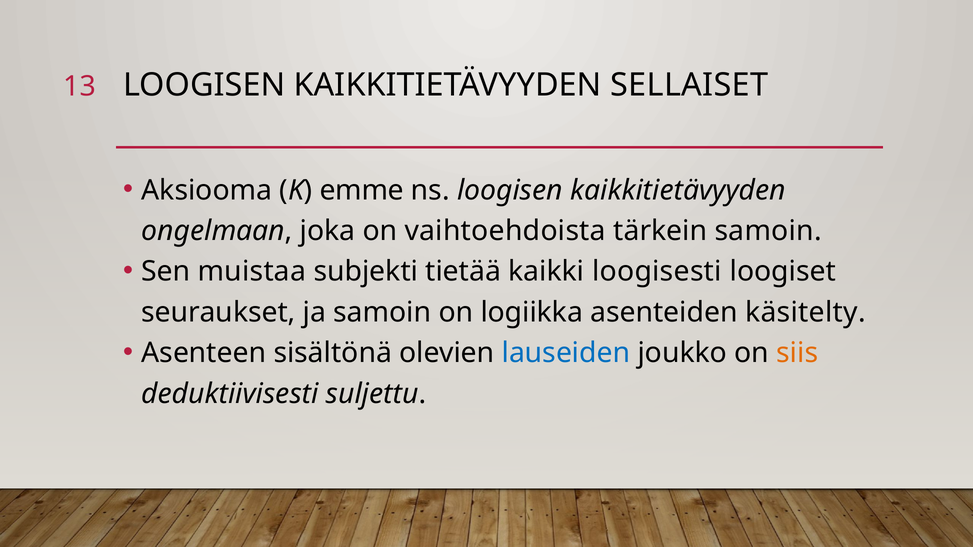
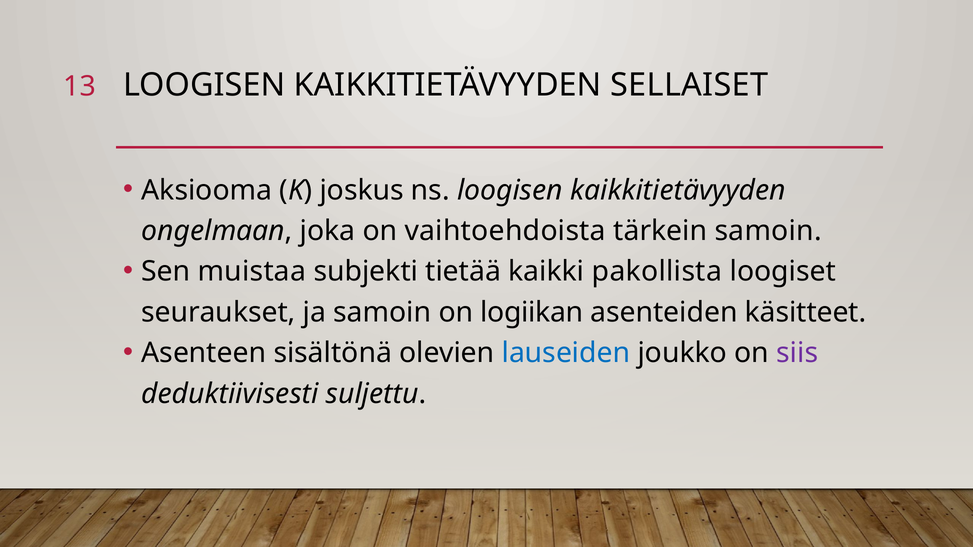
emme: emme -> joskus
loogisesti: loogisesti -> pakollista
logiikka: logiikka -> logiikan
käsitelty: käsitelty -> käsitteet
siis colour: orange -> purple
